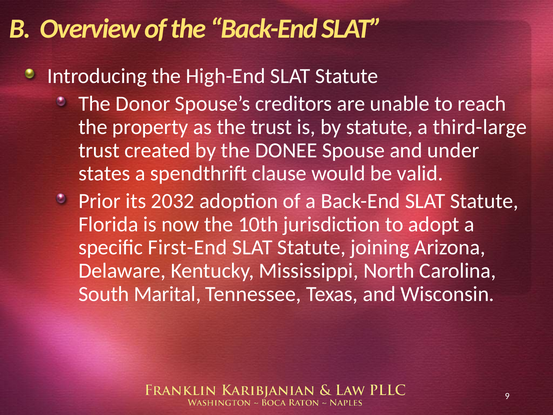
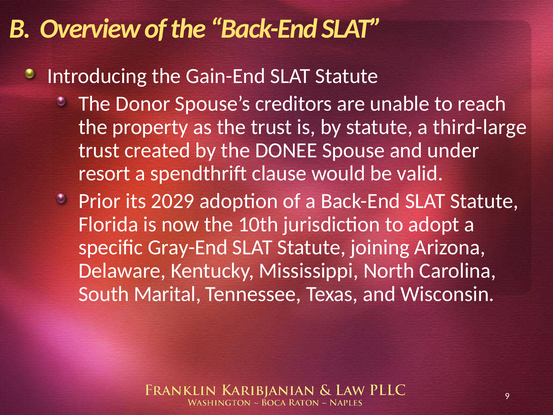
High-End: High-End -> Gain-End
states: states -> resort
2032: 2032 -> 2029
First-End: First-End -> Gray-End
